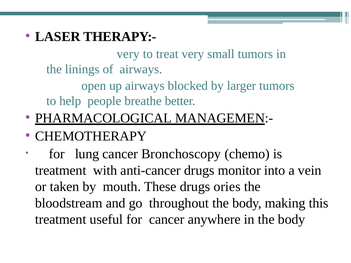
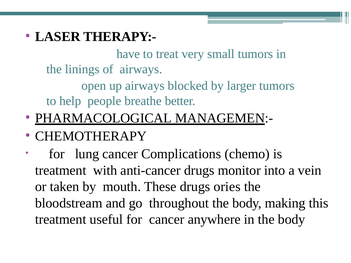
very at (128, 54): very -> have
Bronchoscopy: Bronchoscopy -> Complications
